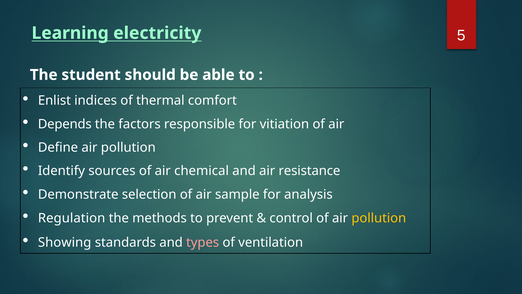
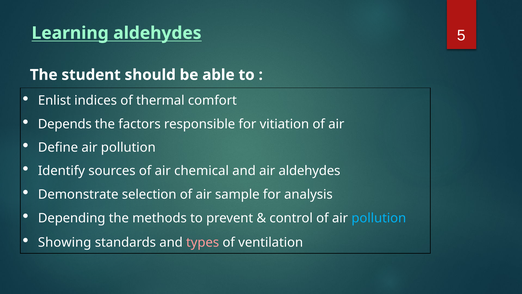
Learning electricity: electricity -> aldehydes
air resistance: resistance -> aldehydes
Regulation: Regulation -> Depending
pollution at (379, 218) colour: yellow -> light blue
